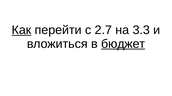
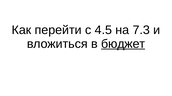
Как underline: present -> none
2.7: 2.7 -> 4.5
3.3: 3.3 -> 7.3
